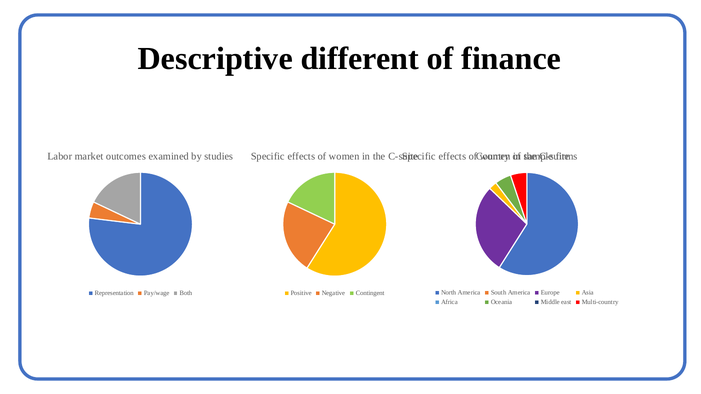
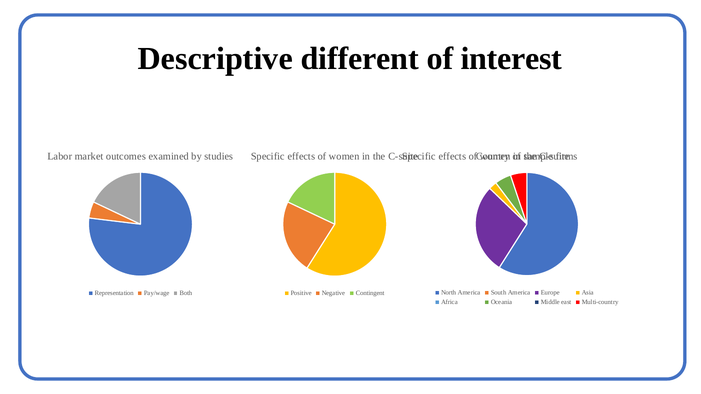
finance: finance -> interest
